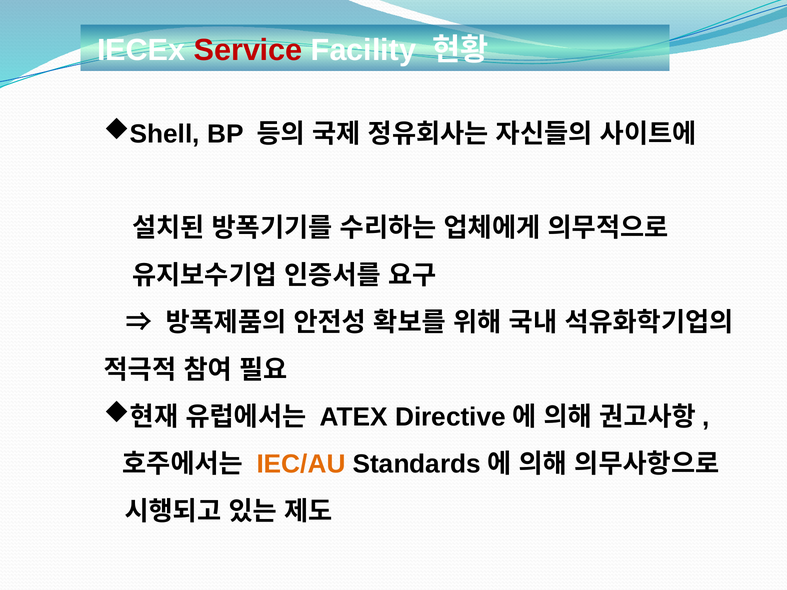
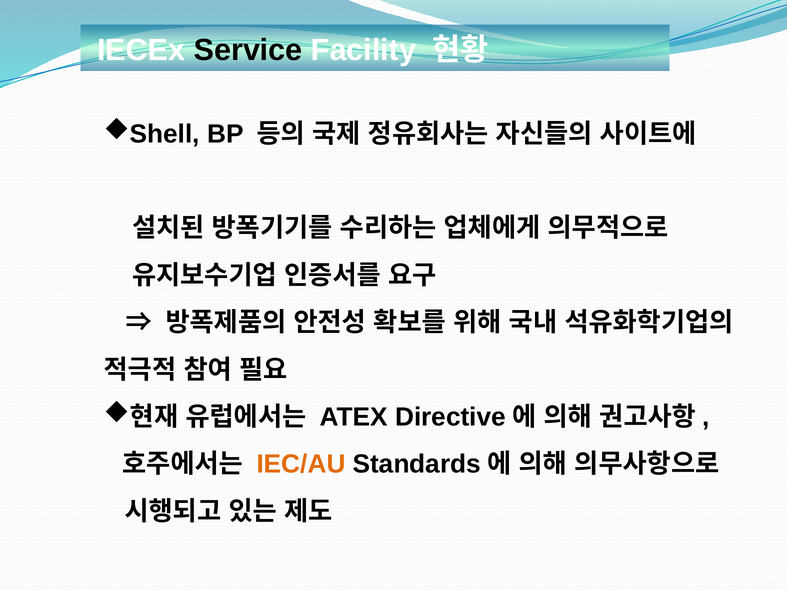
Service colour: red -> black
